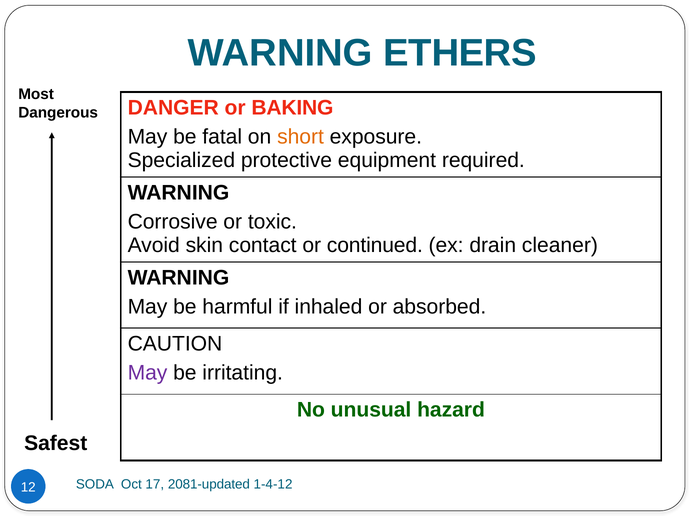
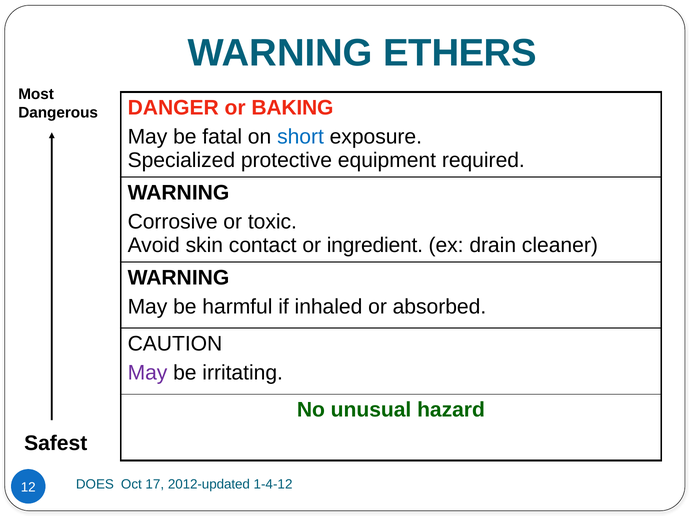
short colour: orange -> blue
continued: continued -> ingredient
SODA: SODA -> DOES
2081-updated: 2081-updated -> 2012-updated
